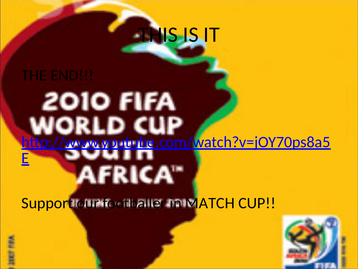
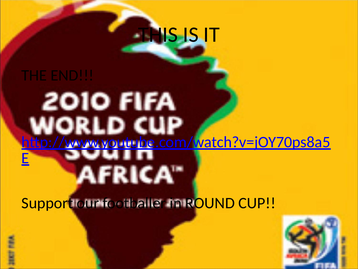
MATCH: MATCH -> ROUND
